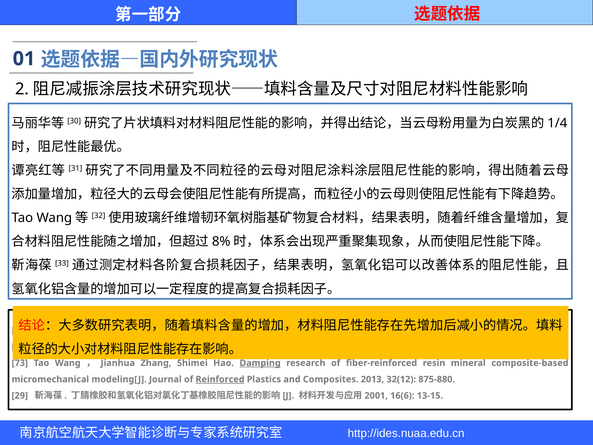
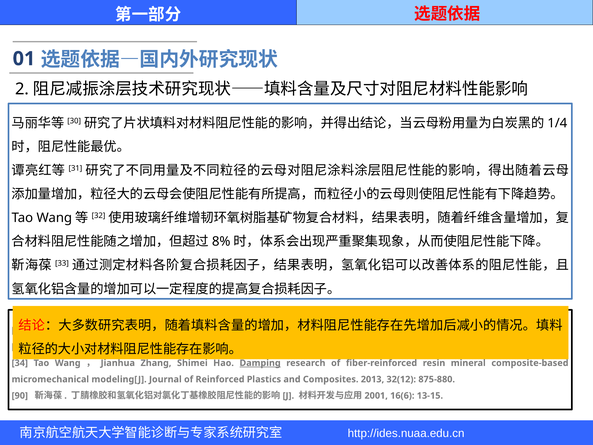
73: 73 -> 34
Reinforced underline: present -> none
29: 29 -> 90
